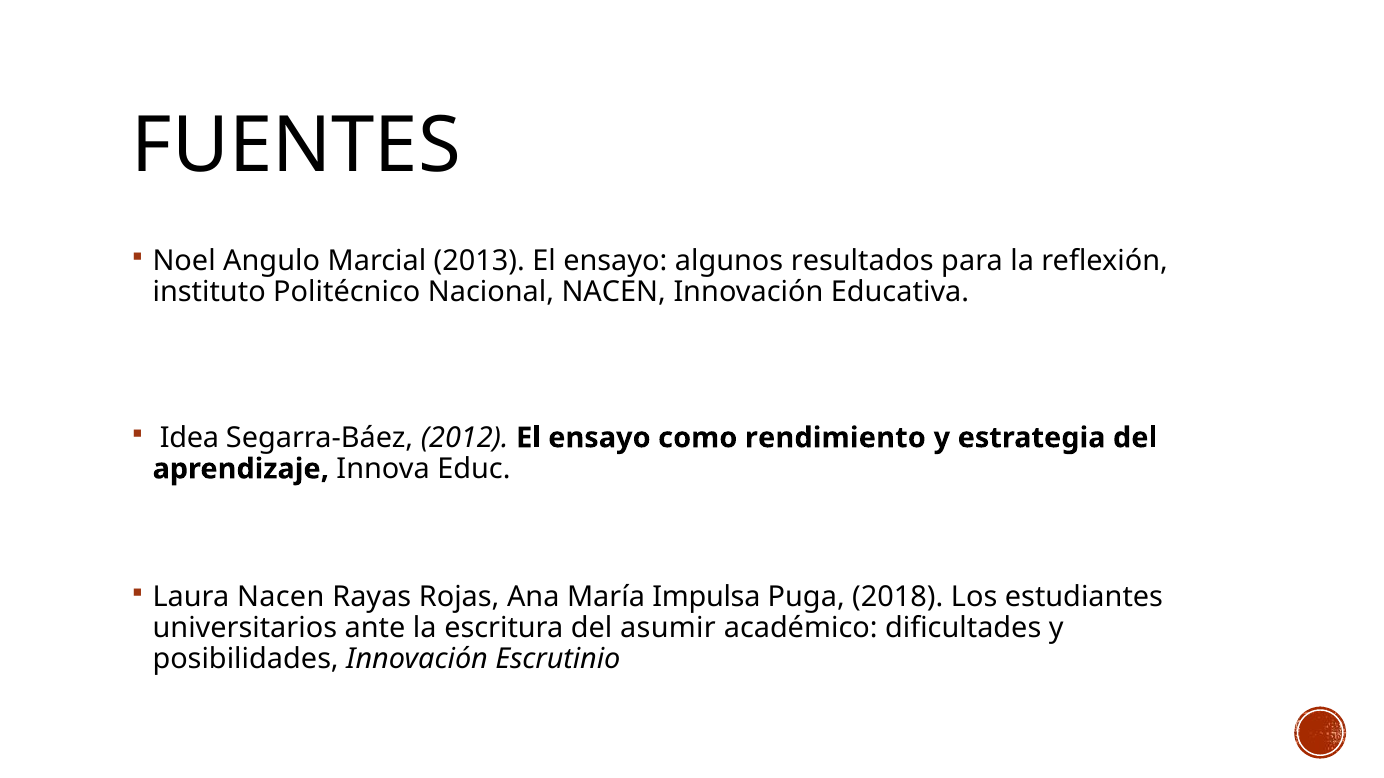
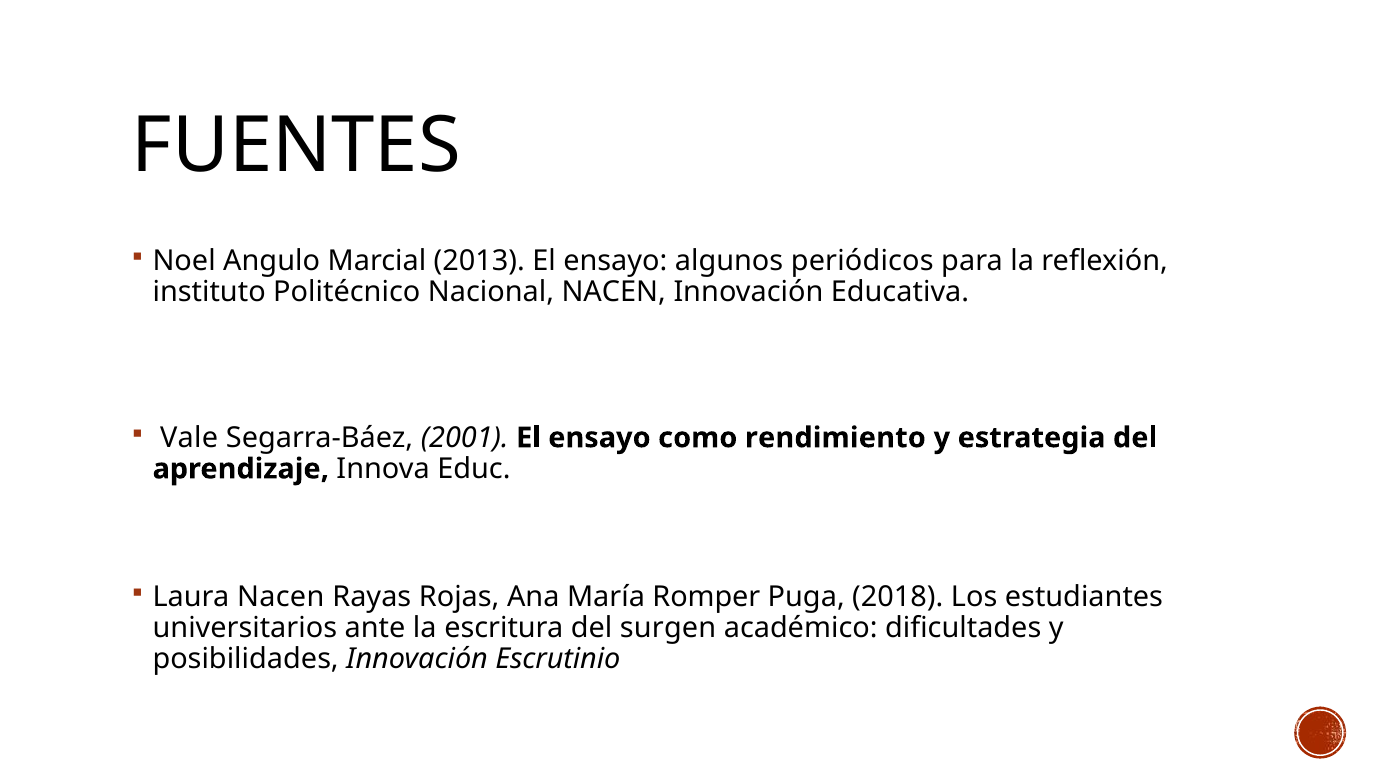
resultados: resultados -> periódicos
Idea: Idea -> Vale
2012: 2012 -> 2001
Impulsa: Impulsa -> Romper
asumir: asumir -> surgen
